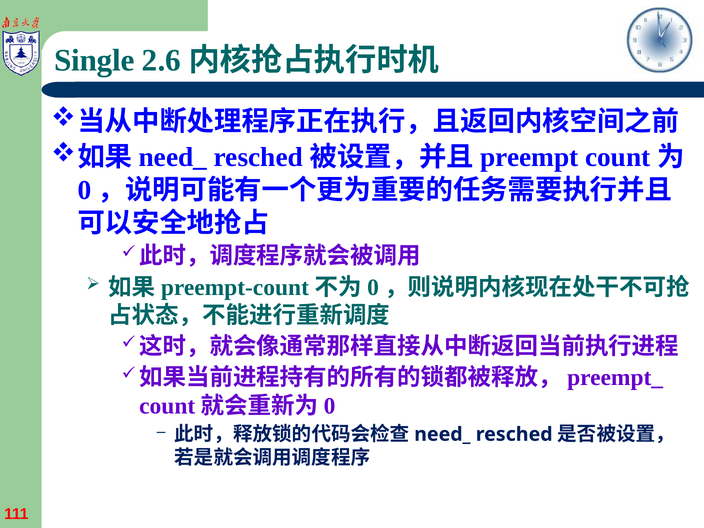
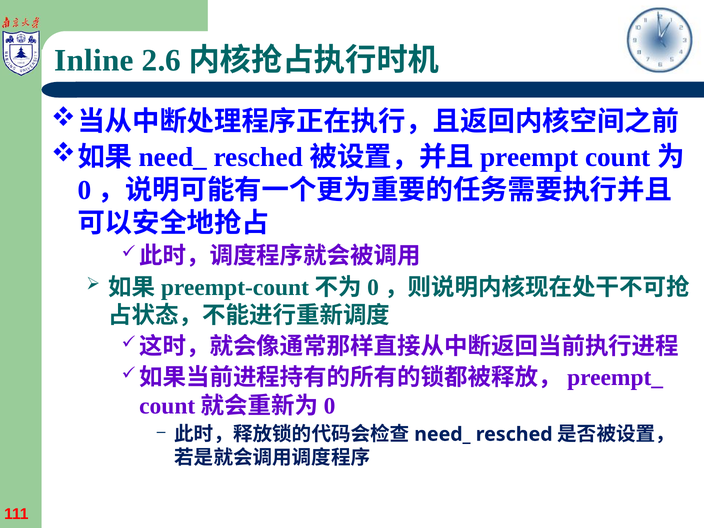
Single: Single -> Inline
